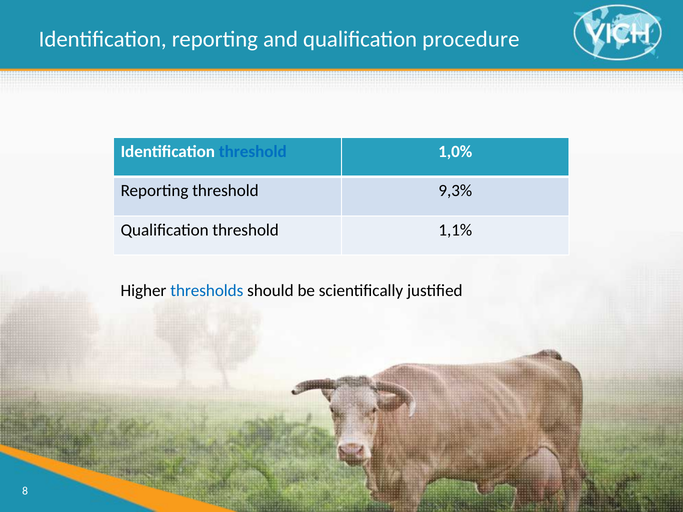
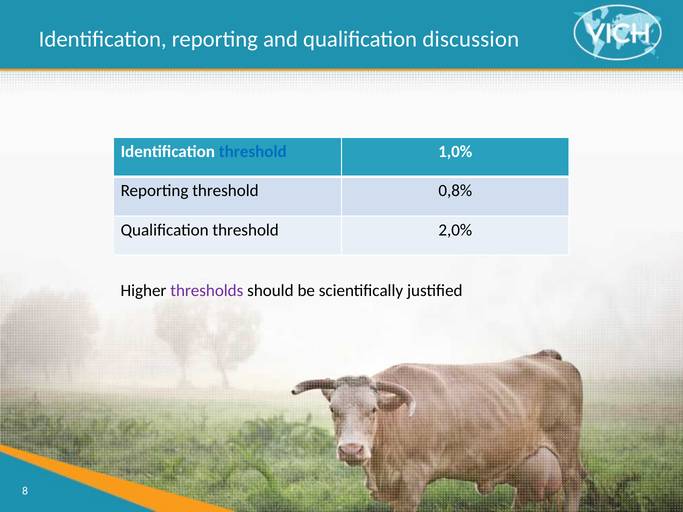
procedure: procedure -> discussion
9,3%: 9,3% -> 0,8%
1,1%: 1,1% -> 2,0%
thresholds colour: blue -> purple
